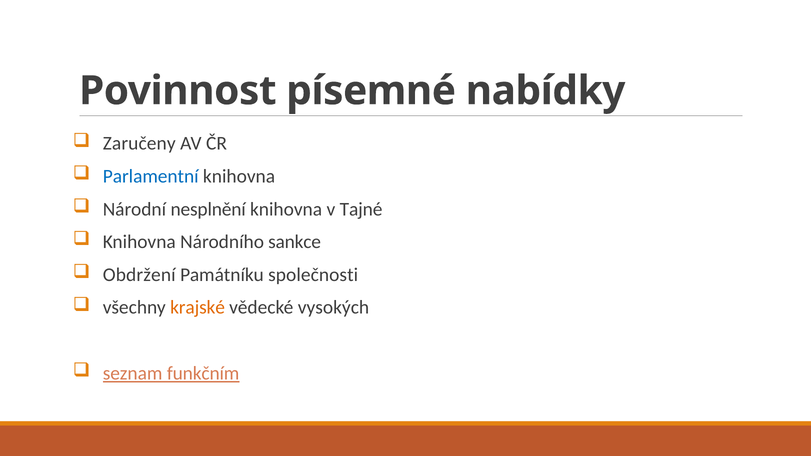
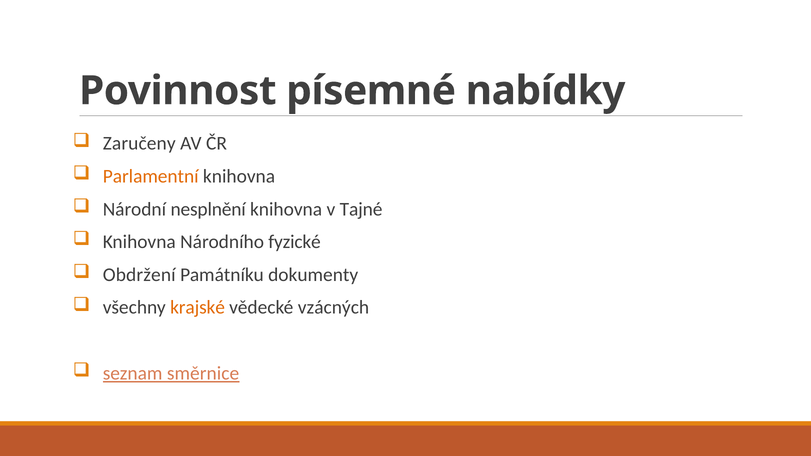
Parlamentní colour: blue -> orange
sankce: sankce -> fyzické
společnosti: společnosti -> dokumenty
vysokých: vysokých -> vzácných
funkčním: funkčním -> směrnice
